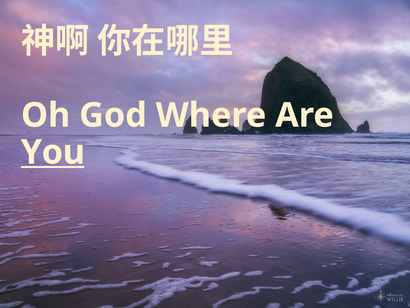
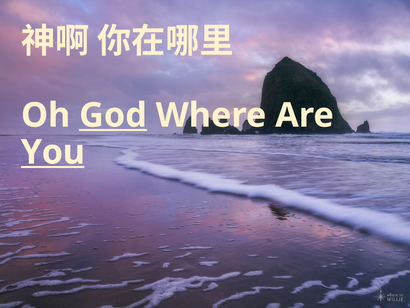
God underline: none -> present
